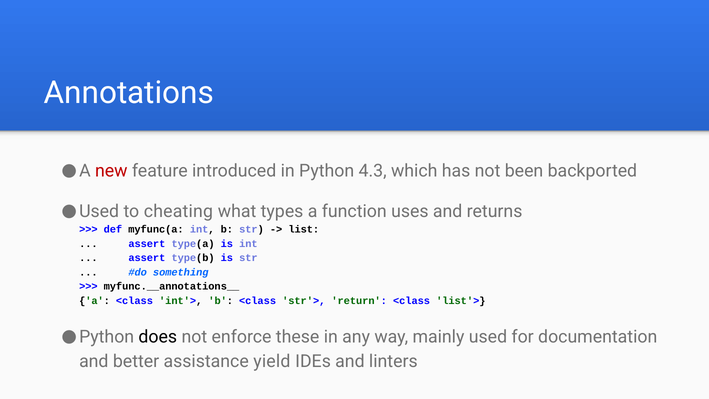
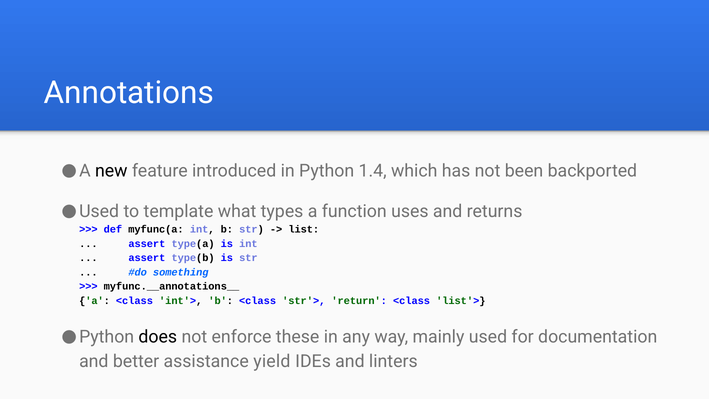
new colour: red -> black
4.3: 4.3 -> 1.4
cheating: cheating -> template
